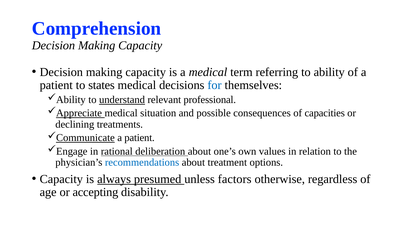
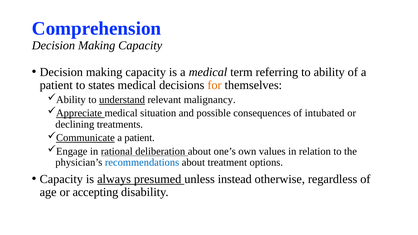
for colour: blue -> orange
professional: professional -> malignancy
capacities: capacities -> intubated
factors: factors -> instead
